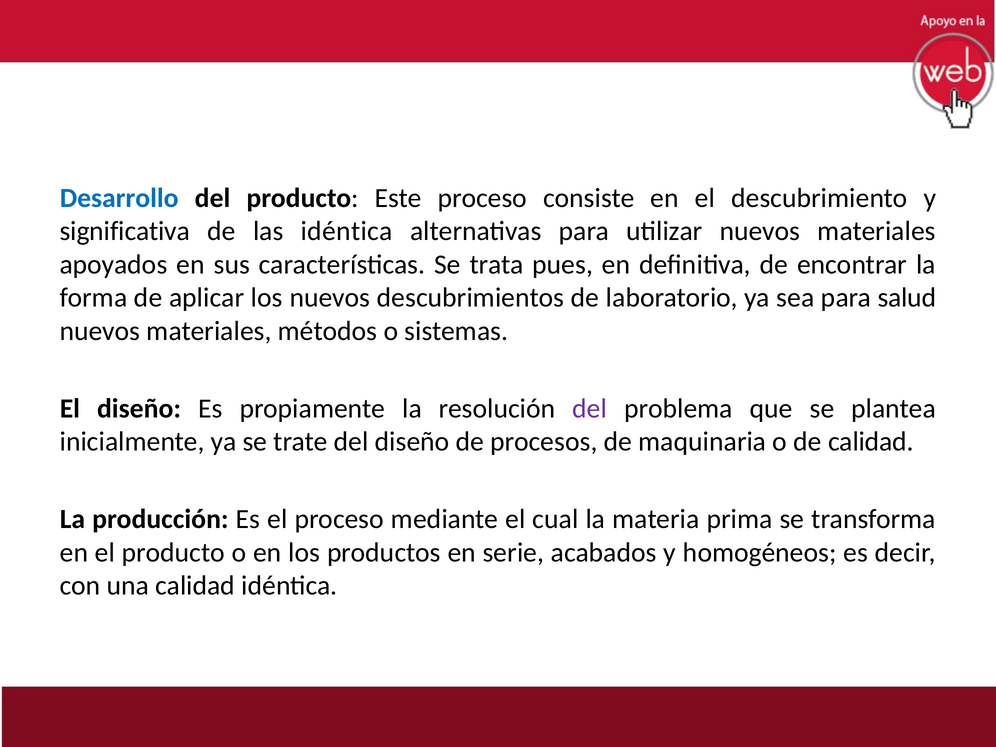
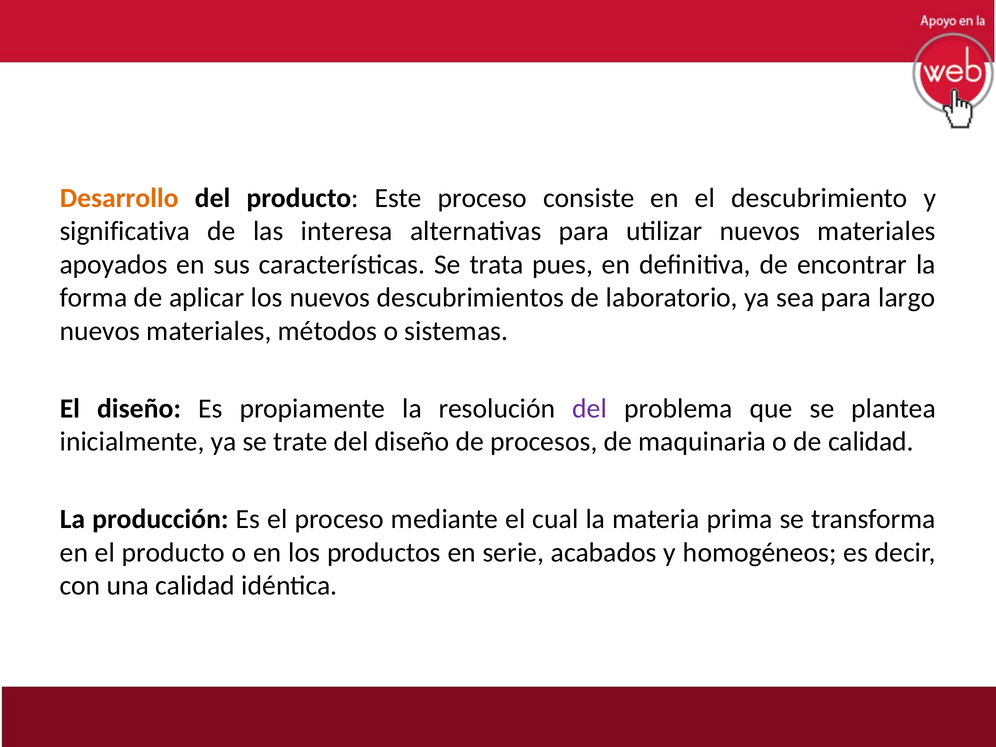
Desarrollo colour: blue -> orange
las idéntica: idéntica -> interesa
salud: salud -> largo
